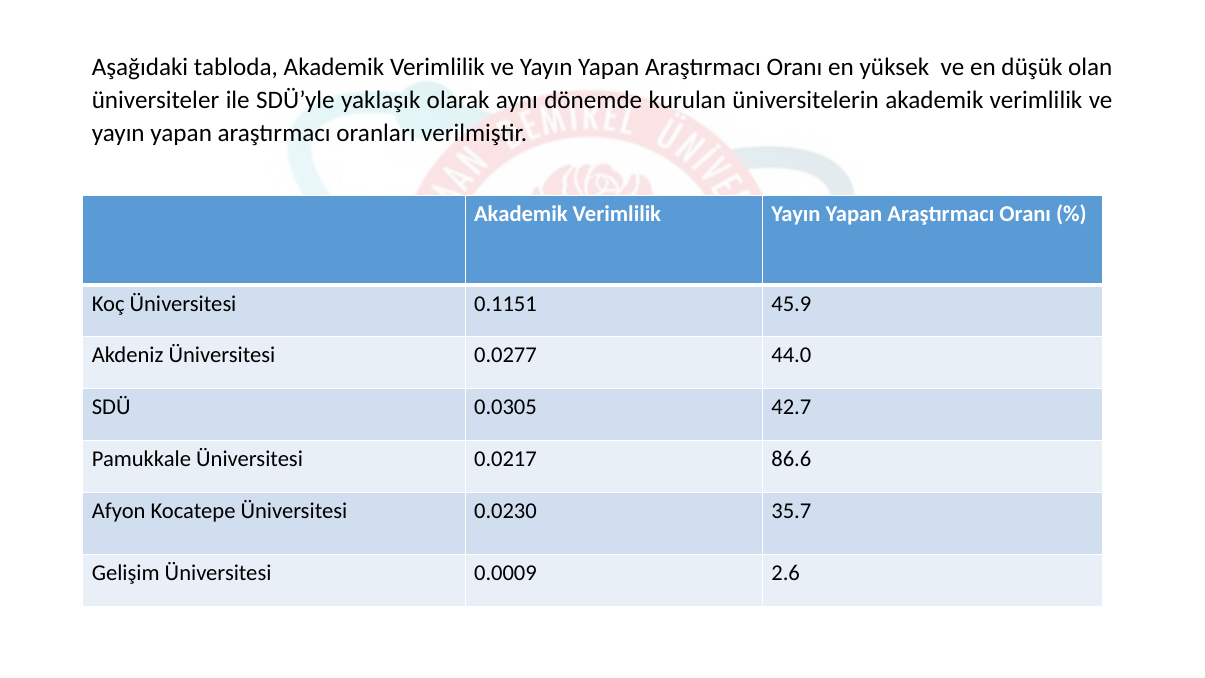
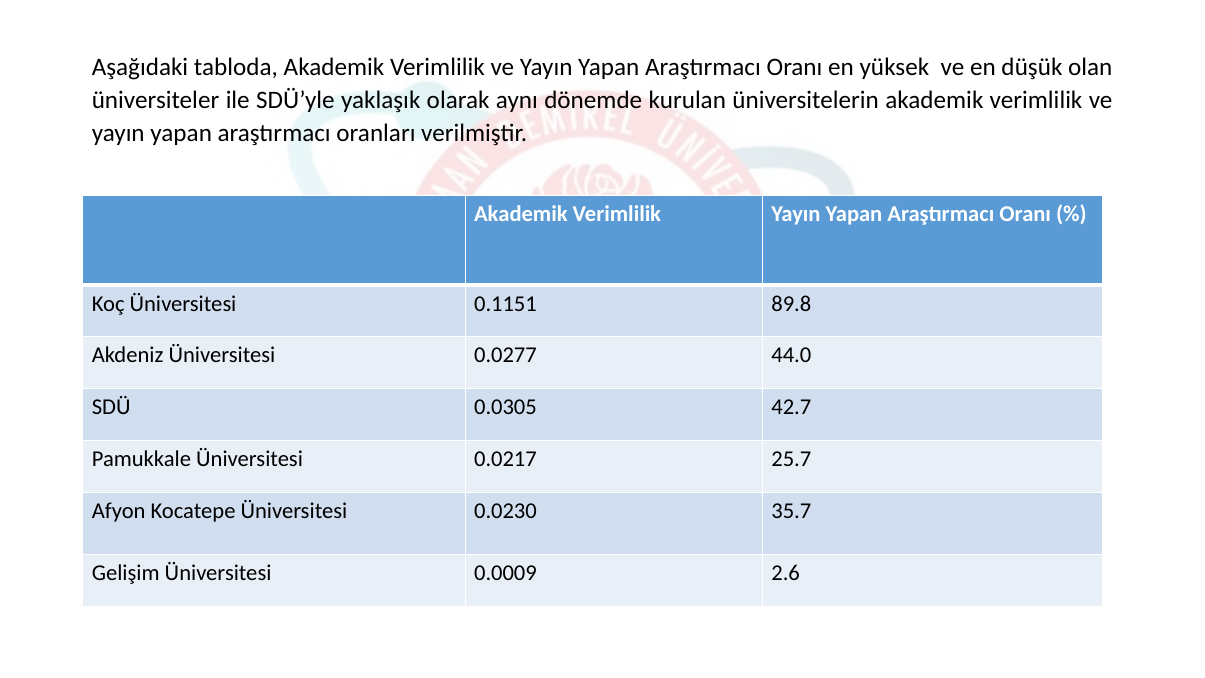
45.9: 45.9 -> 89.8
86.6: 86.6 -> 25.7
